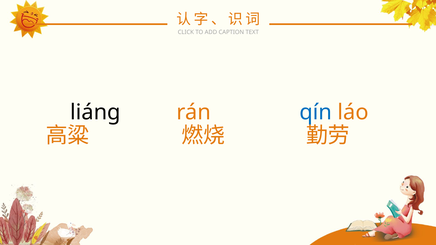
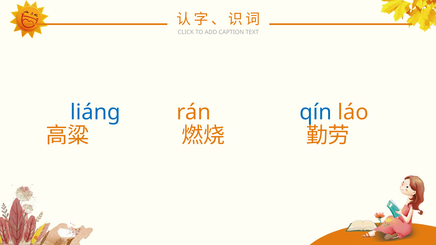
liáng colour: black -> blue
